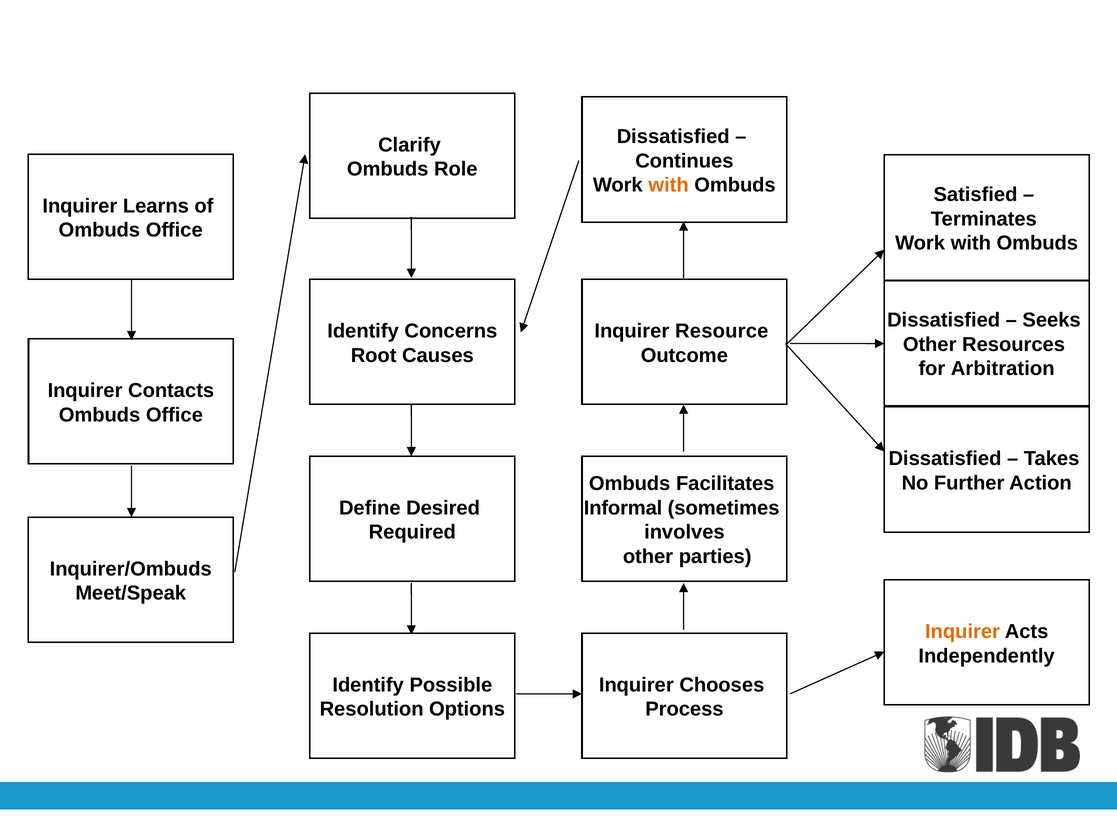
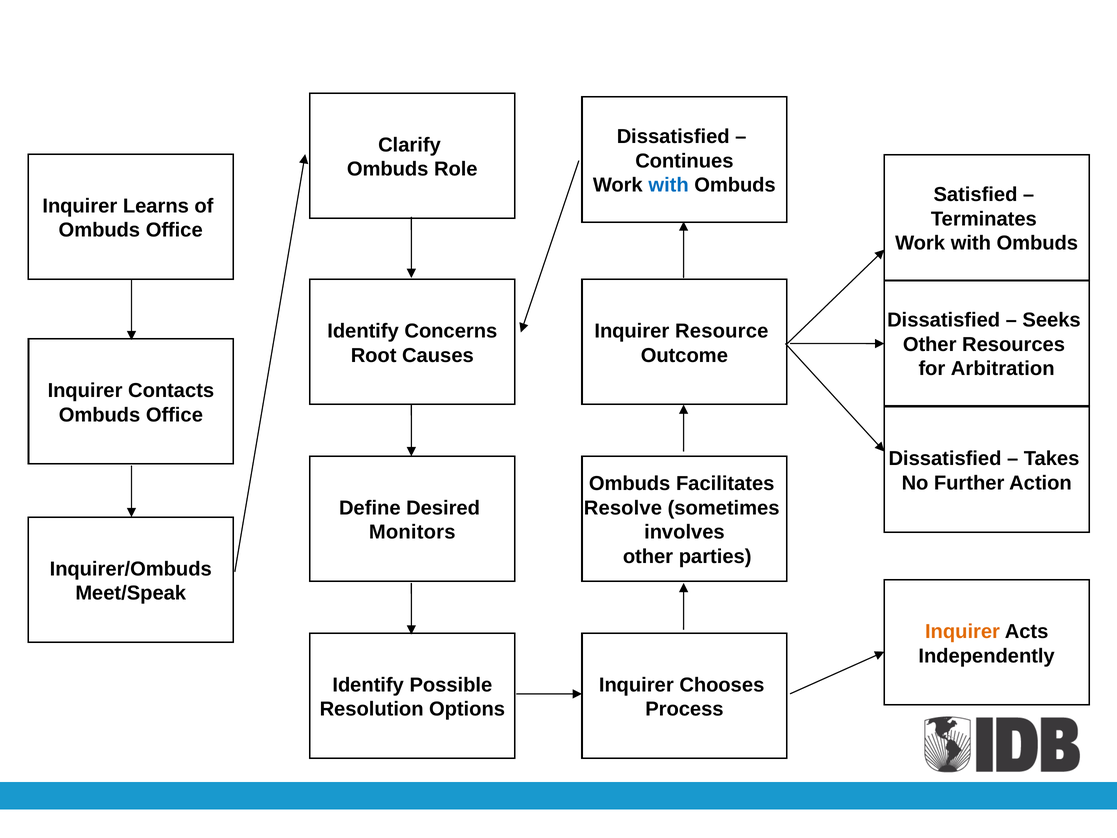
with at (669, 185) colour: orange -> blue
Informal: Informal -> Resolve
Required: Required -> Monitors
